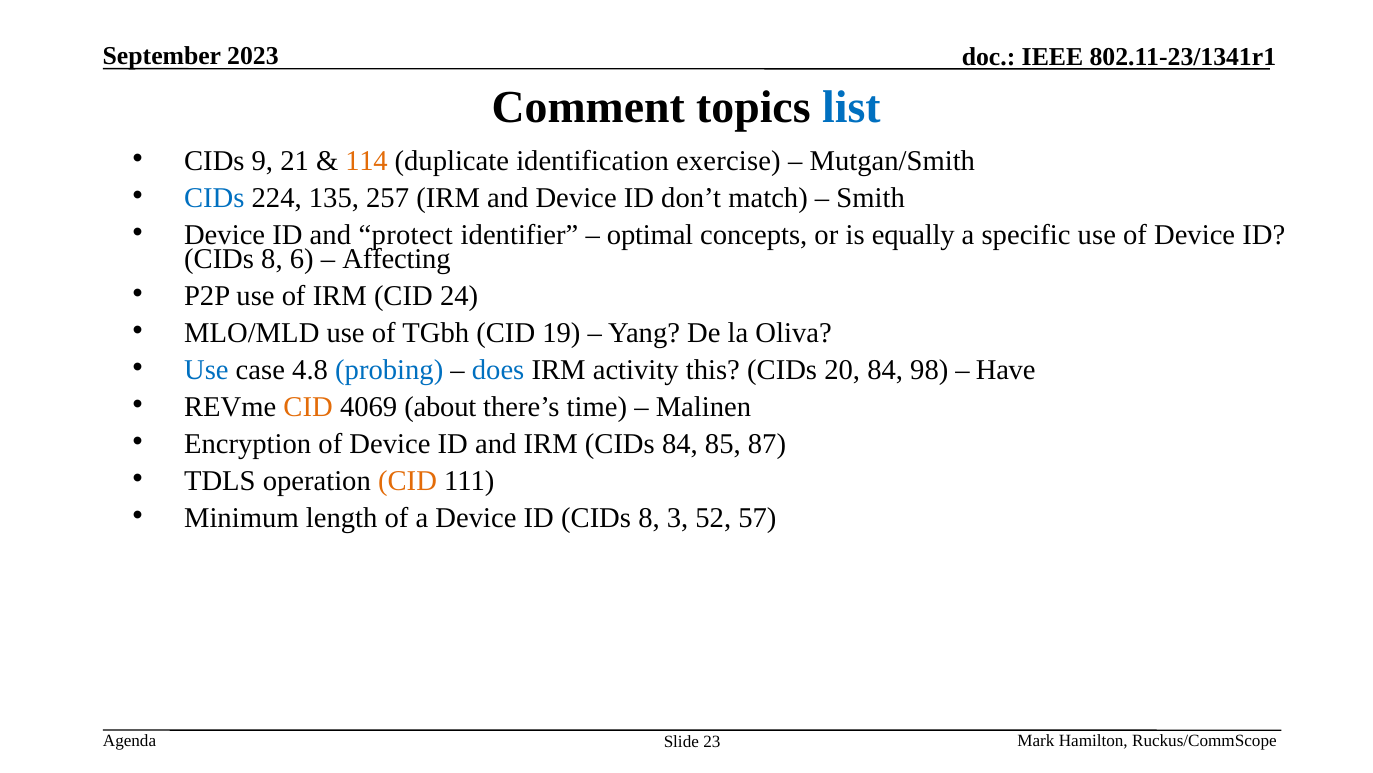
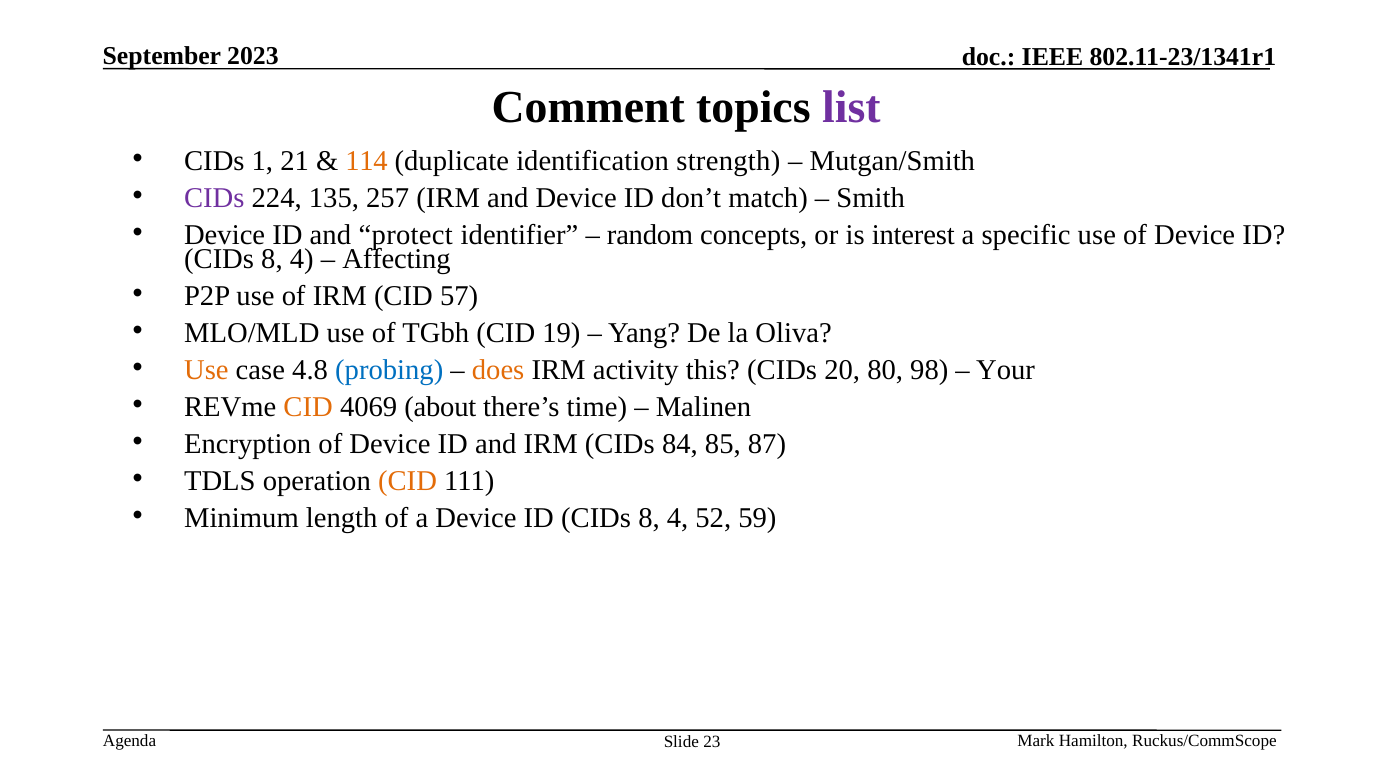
list colour: blue -> purple
9: 9 -> 1
exercise: exercise -> strength
CIDs at (214, 198) colour: blue -> purple
optimal: optimal -> random
equally: equally -> interest
6 at (302, 259): 6 -> 4
24: 24 -> 57
Use at (206, 370) colour: blue -> orange
does colour: blue -> orange
20 84: 84 -> 80
Have: Have -> Your
3 at (678, 517): 3 -> 4
57: 57 -> 59
